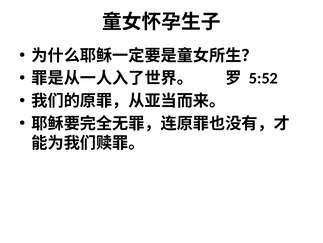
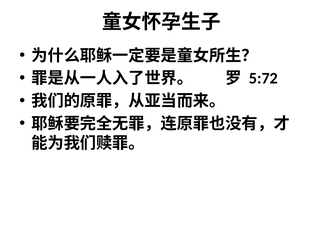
5:52: 5:52 -> 5:72
